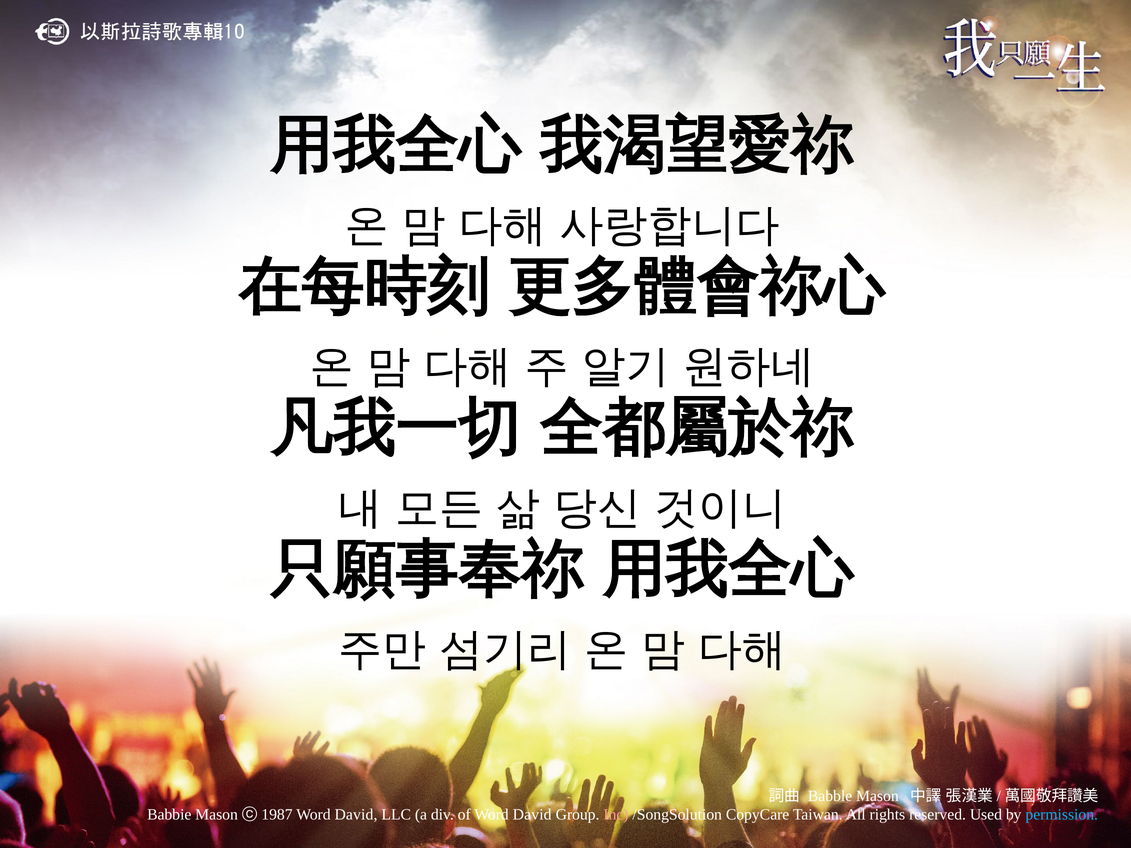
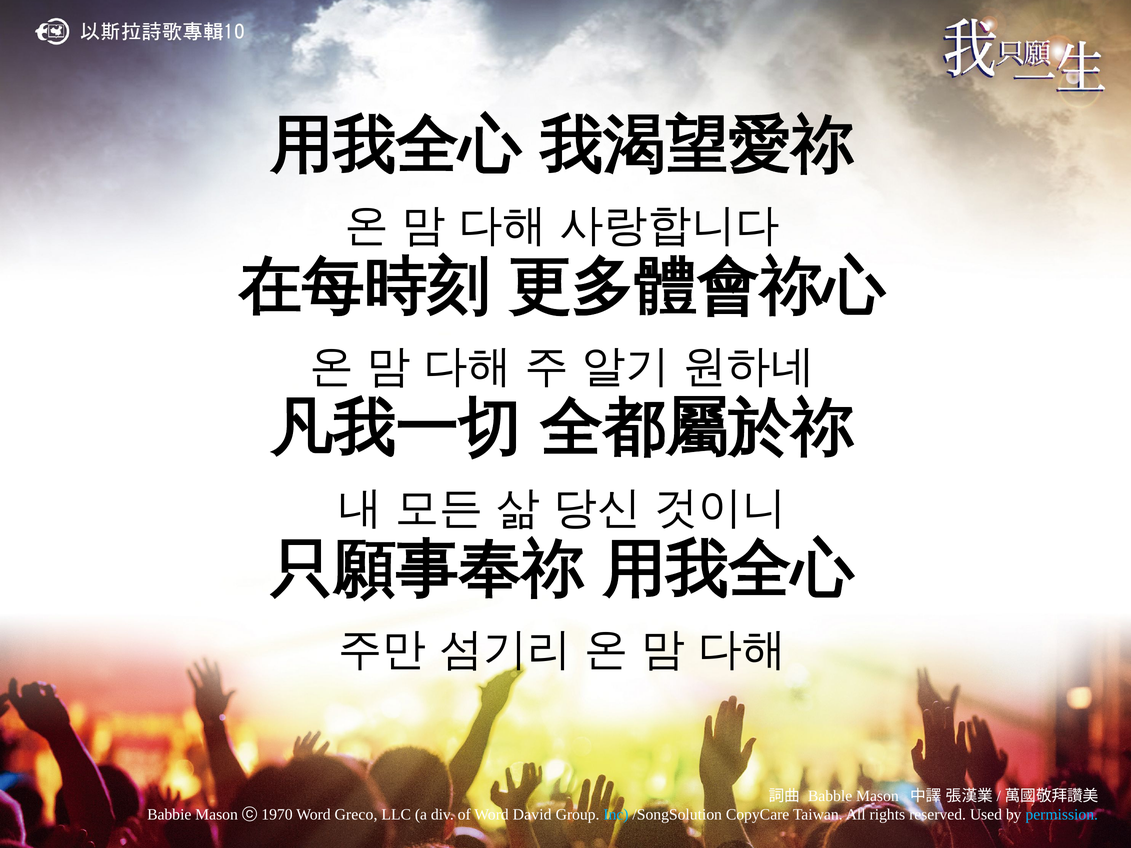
1987: 1987 -> 1970
David at (356, 815): David -> Greco
Inc colour: pink -> light blue
